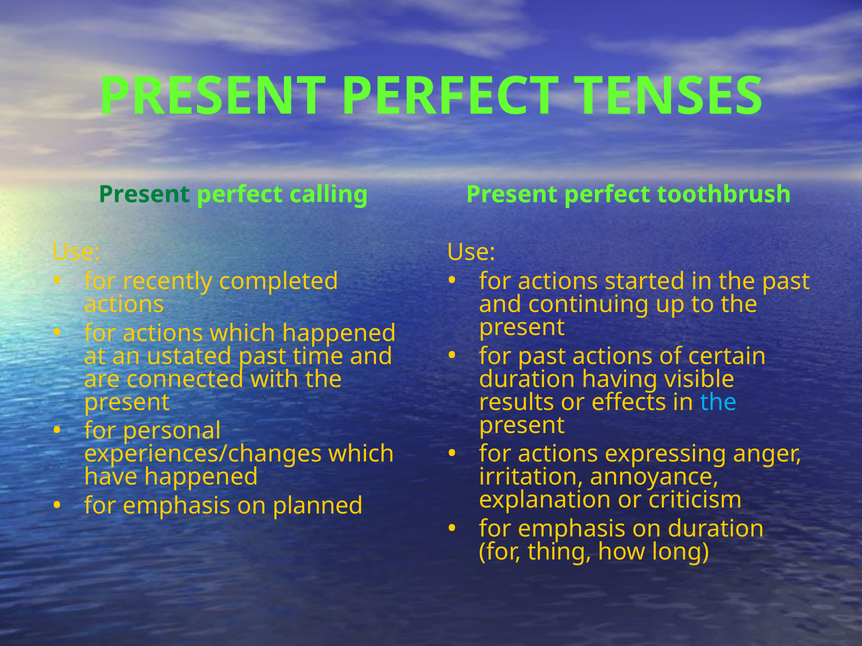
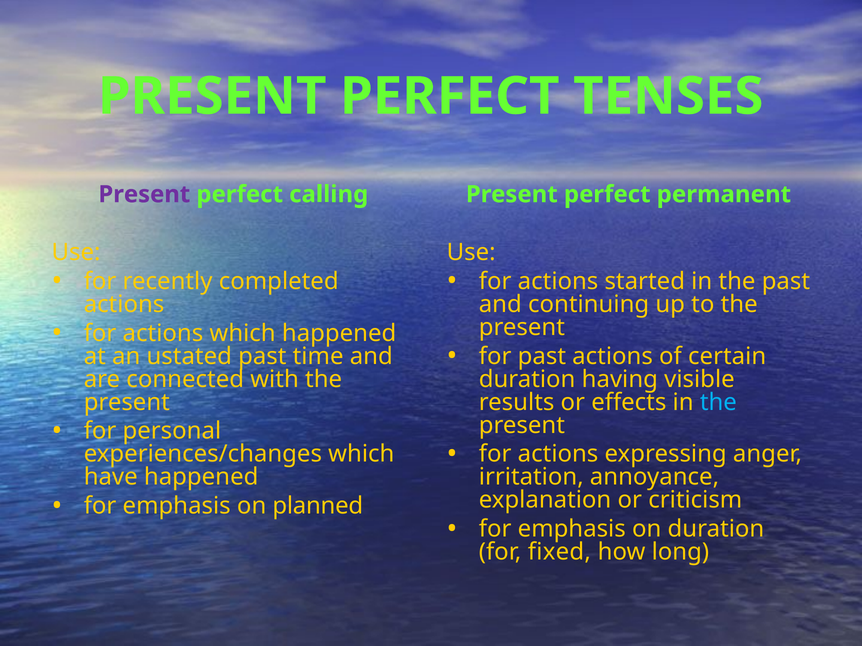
Present at (144, 194) colour: green -> purple
toothbrush: toothbrush -> permanent
thing: thing -> fixed
